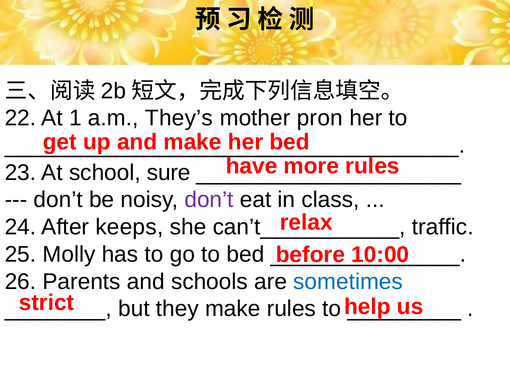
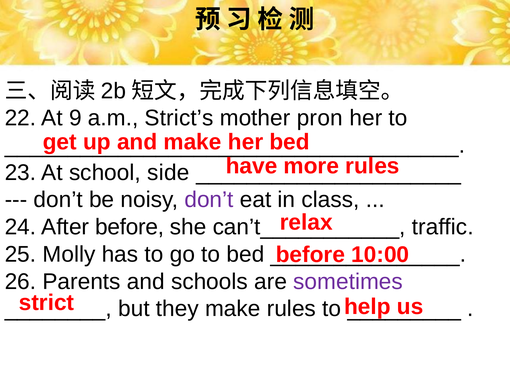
1: 1 -> 9
They’s: They’s -> Strict’s
sure: sure -> side
After keeps: keeps -> before
sometimes colour: blue -> purple
